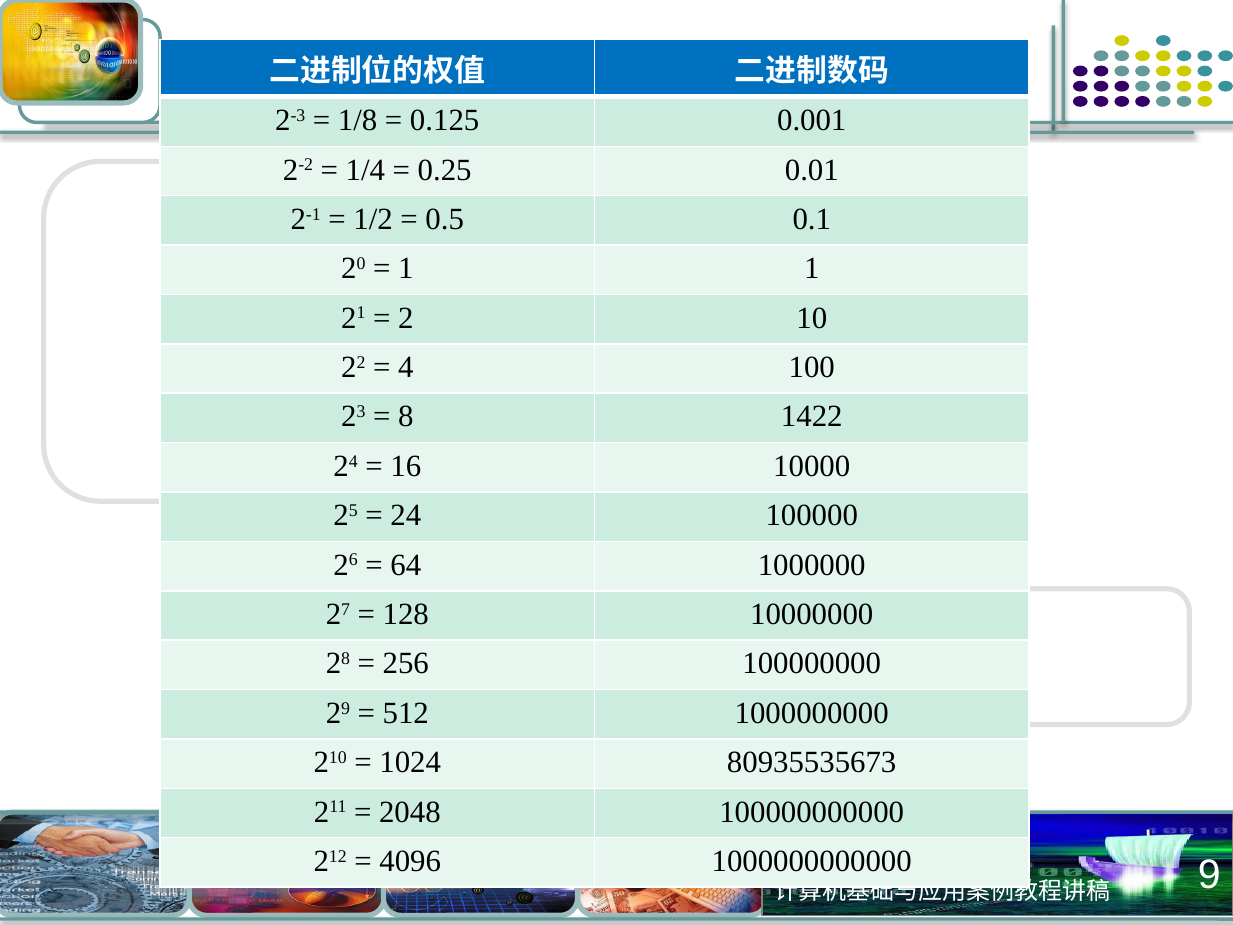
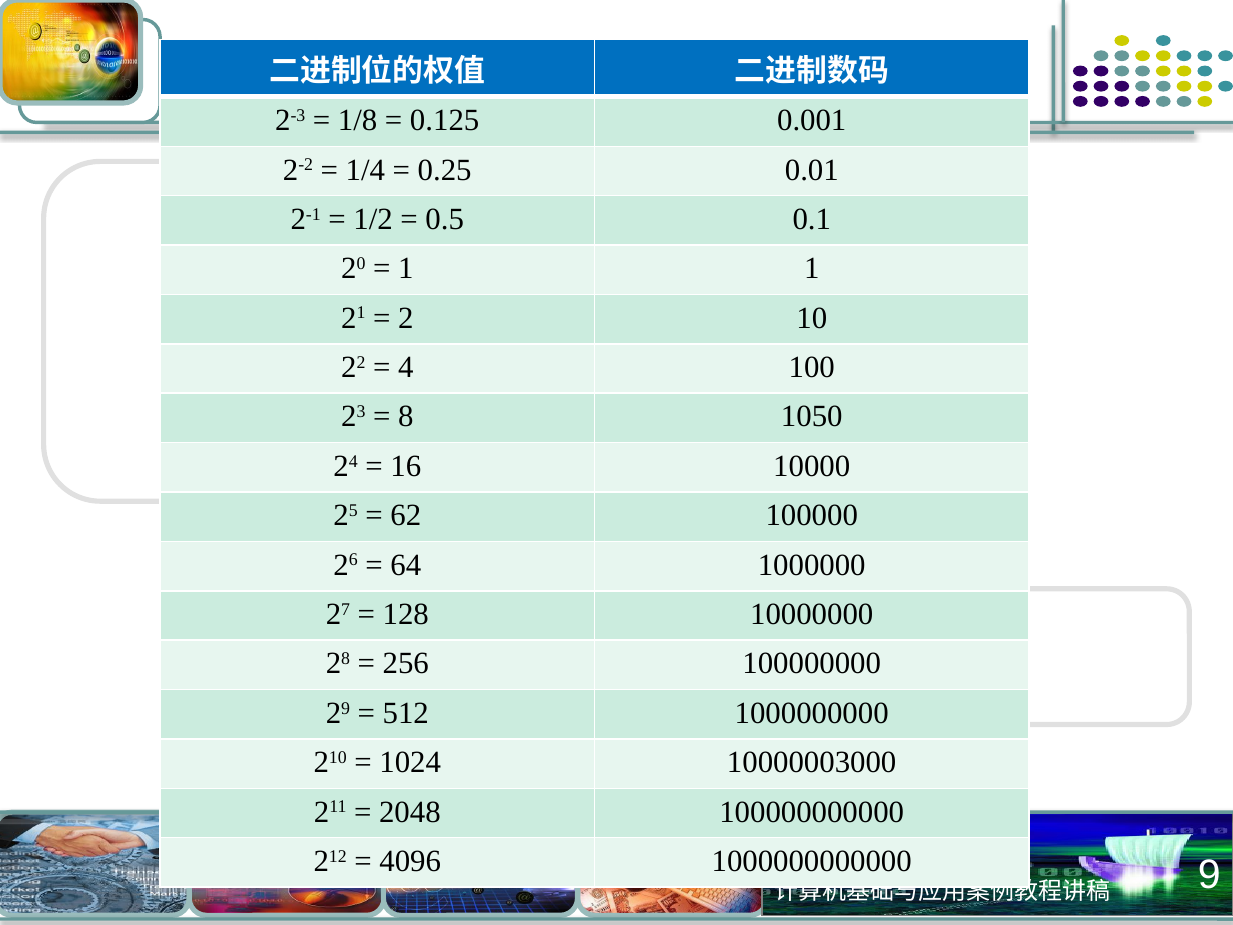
1422: 1422 -> 1050
24 at (406, 515): 24 -> 62
80935535673: 80935535673 -> 10000003000
